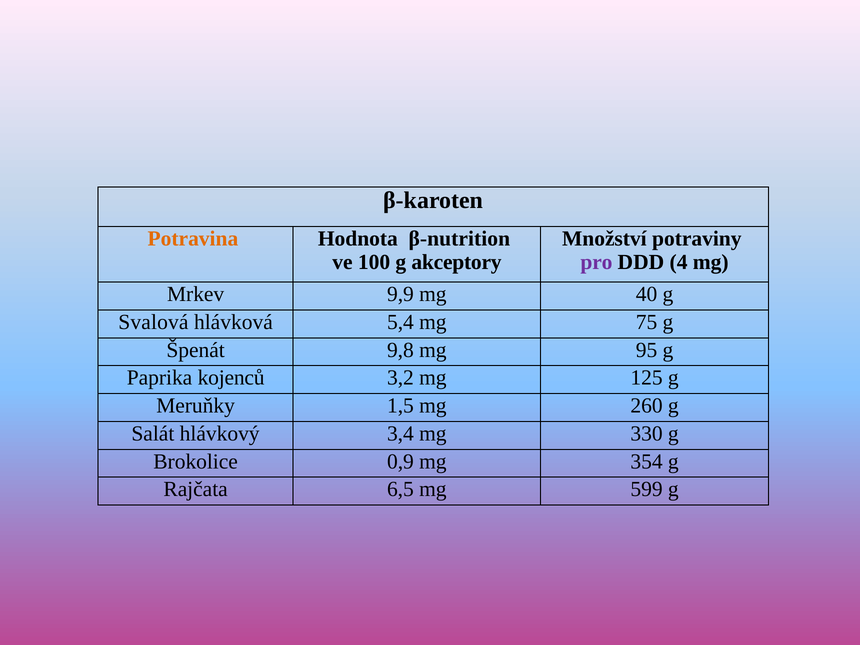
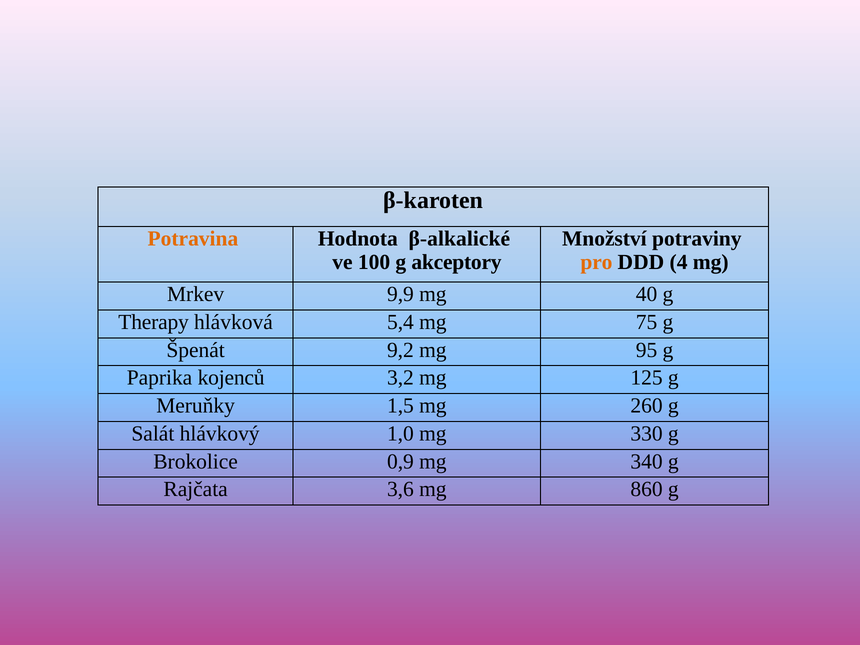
β-nutrition: β-nutrition -> β-alkalické
pro colour: purple -> orange
Svalová: Svalová -> Therapy
9,8: 9,8 -> 9,2
3,4: 3,4 -> 1,0
354: 354 -> 340
6,5: 6,5 -> 3,6
599: 599 -> 860
